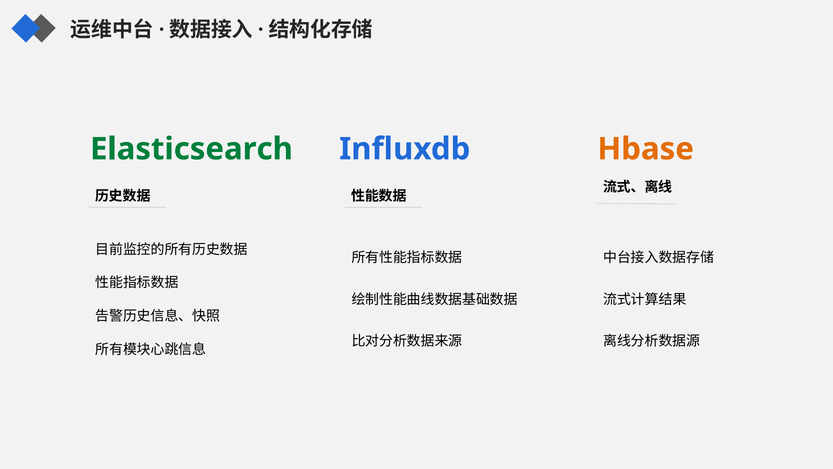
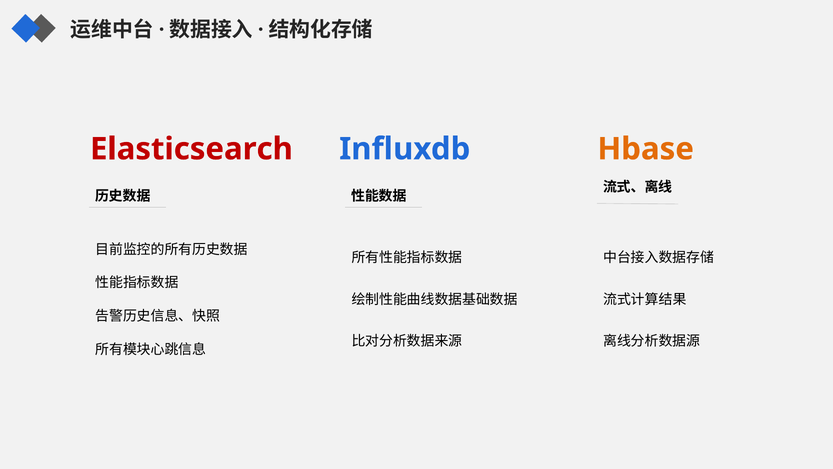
Elasticsearch colour: green -> red
